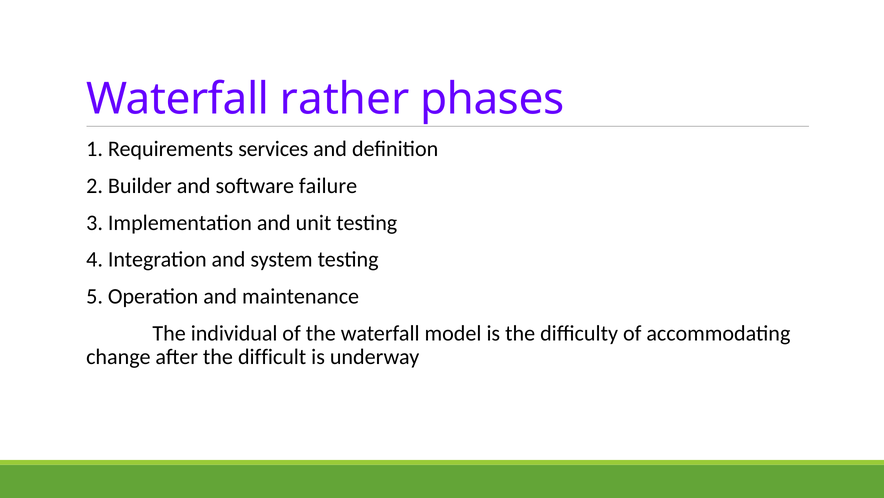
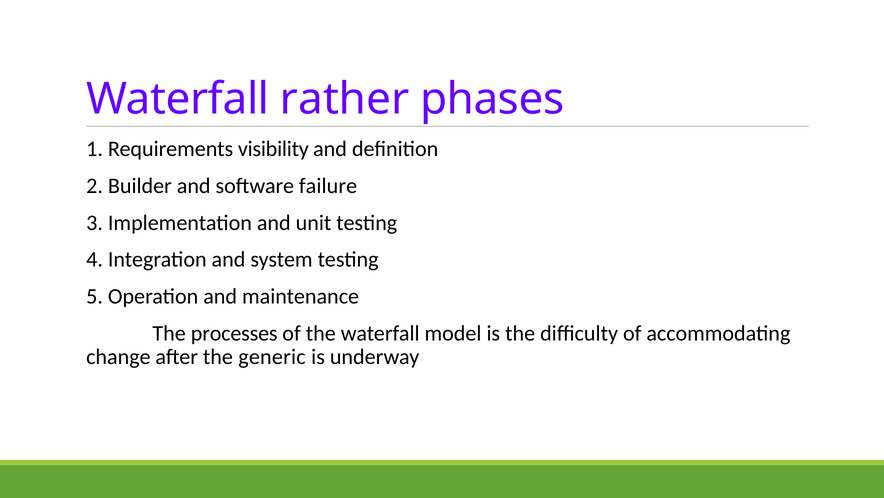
services: services -> visibility
individual: individual -> processes
difficult: difficult -> generic
